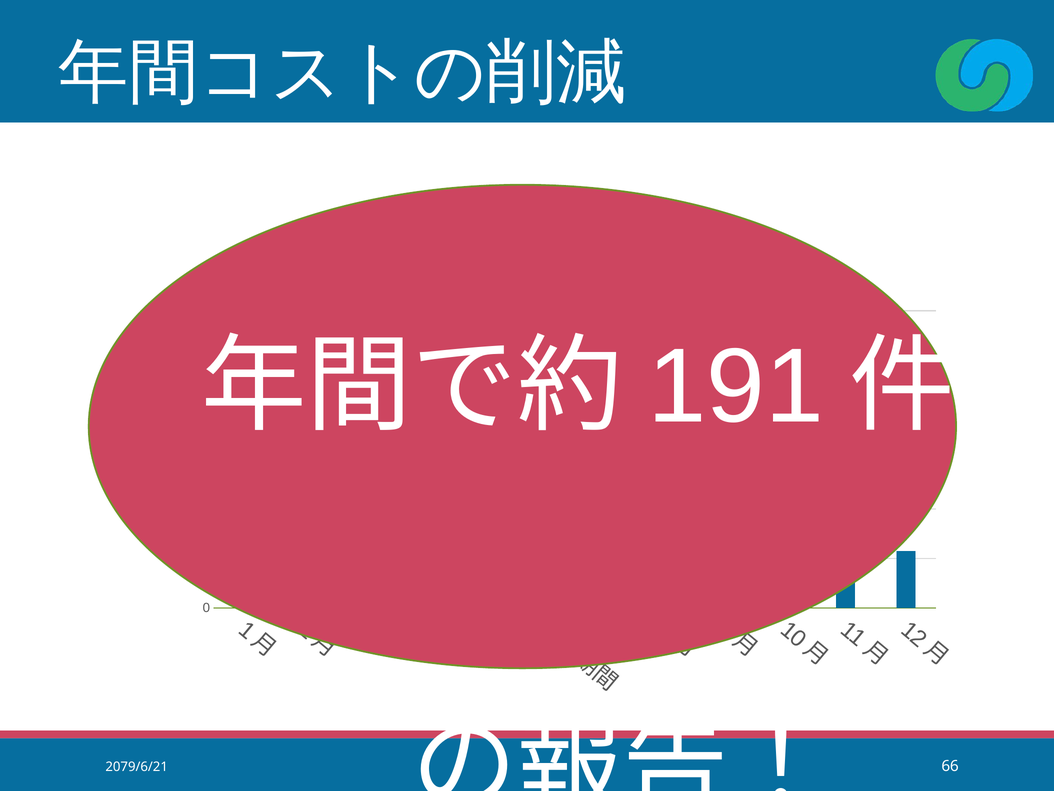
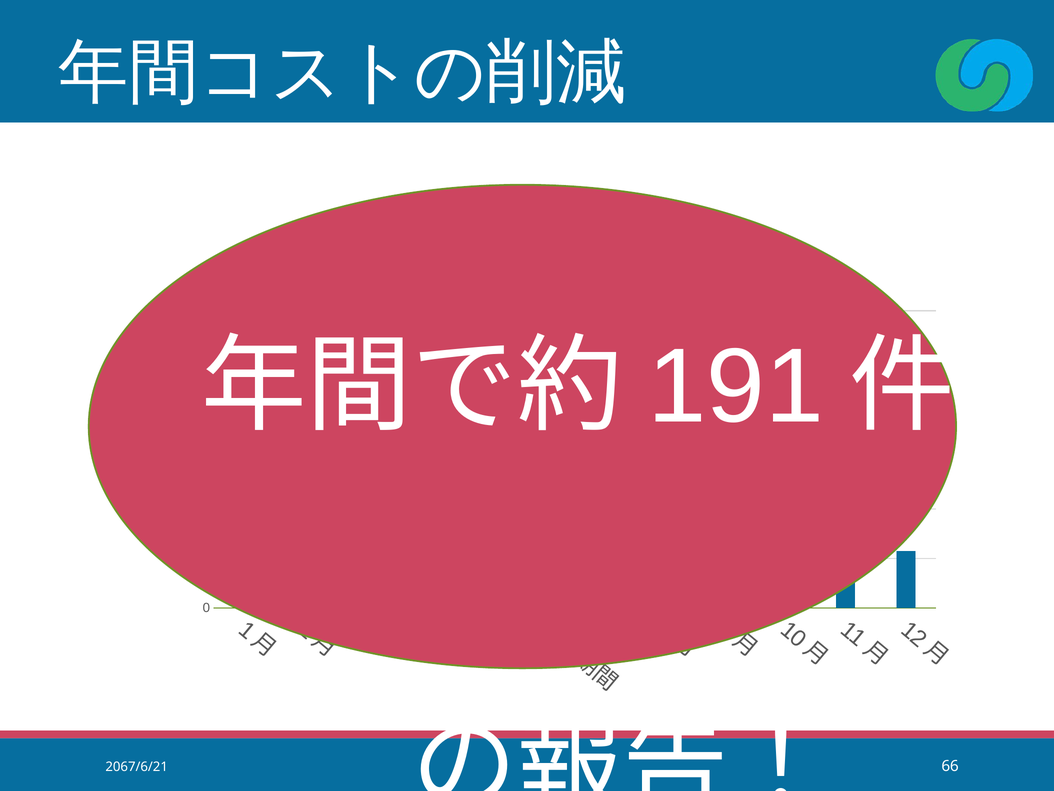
2079/6/21: 2079/6/21 -> 2067/6/21
